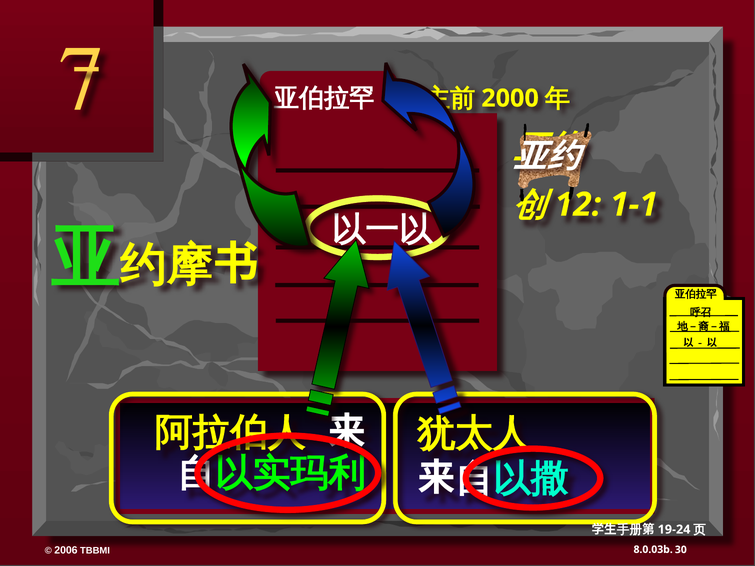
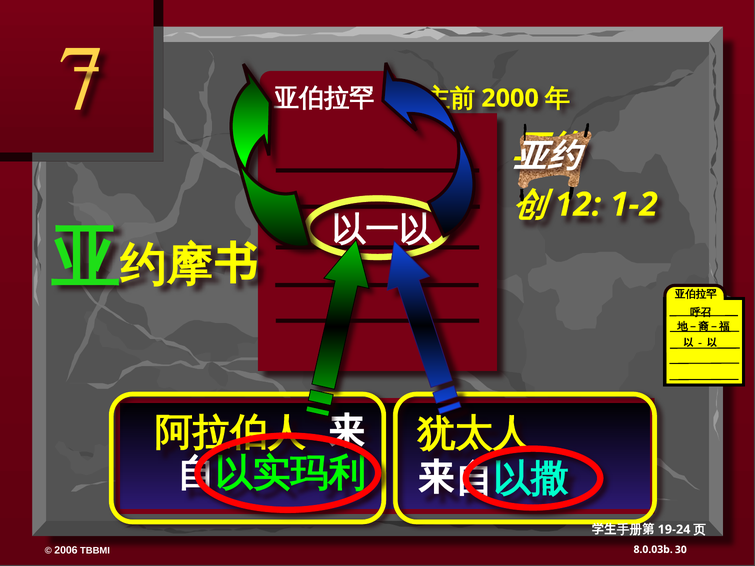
1-1: 1-1 -> 1-2
